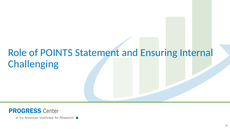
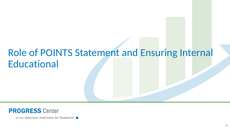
Challenging: Challenging -> Educational
